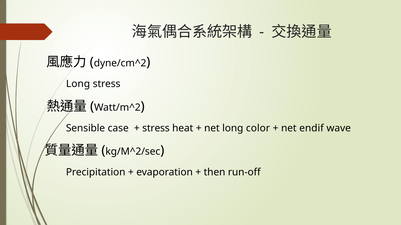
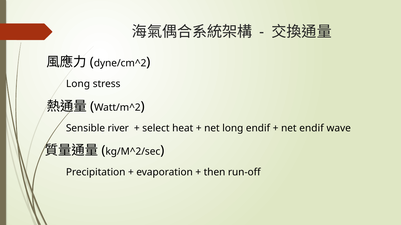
case: case -> river
stress at (156, 128): stress -> select
long color: color -> endif
